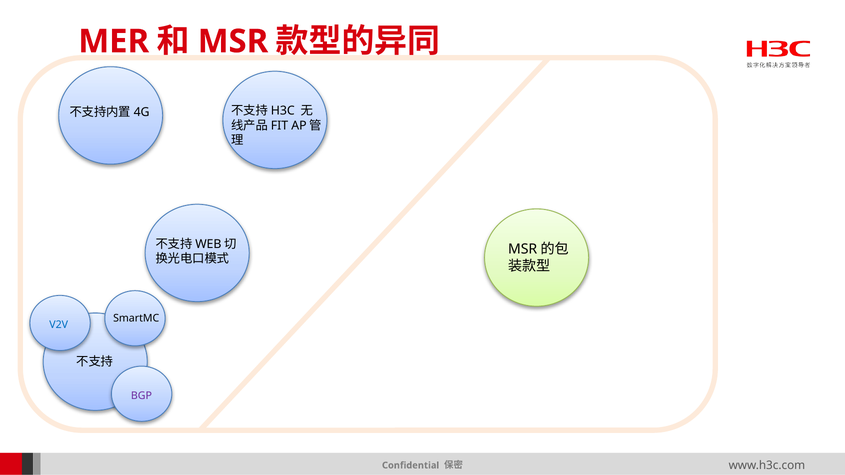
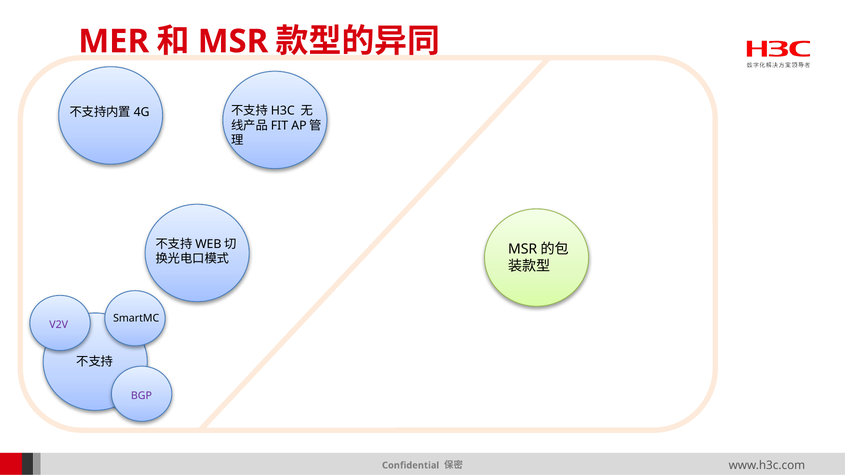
V2V colour: blue -> purple
